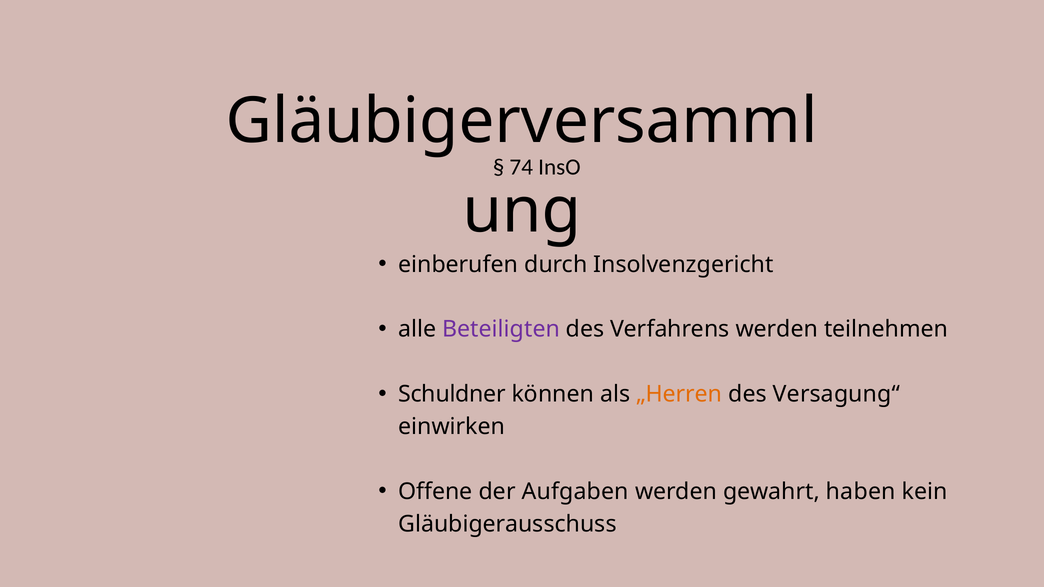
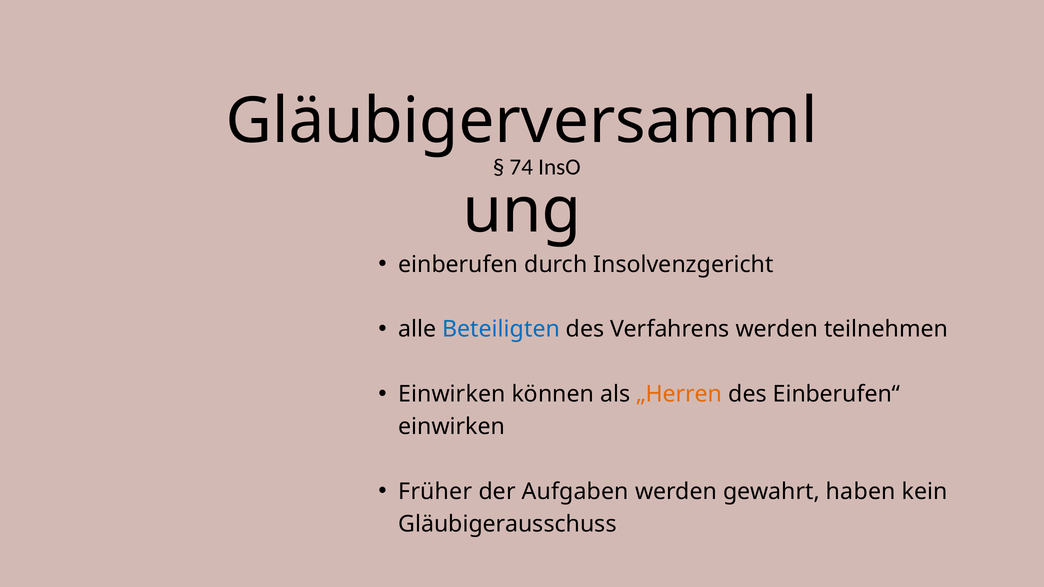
Beteiligten colour: purple -> blue
Schuldner at (452, 394): Schuldner -> Einwirken
Versagung“: Versagung“ -> Einberufen“
Offene: Offene -> Früher
